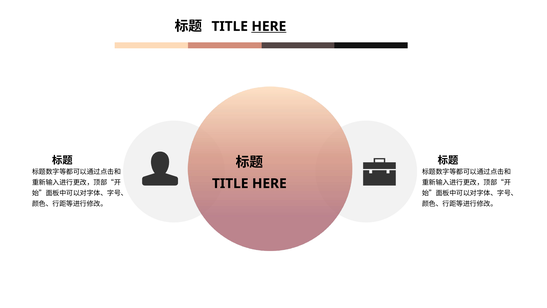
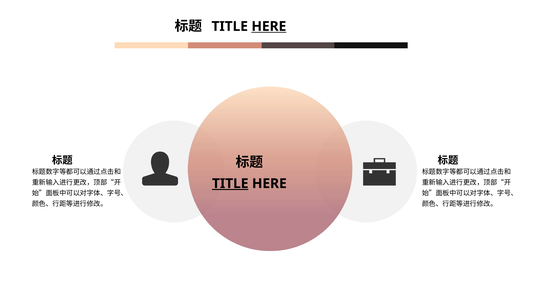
TITLE at (230, 183) underline: none -> present
